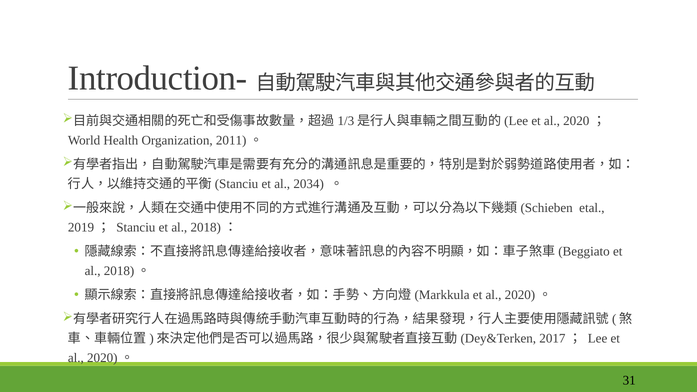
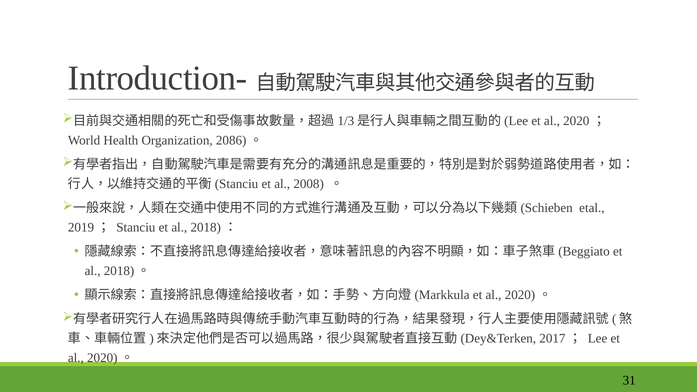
2011: 2011 -> 2086
2034: 2034 -> 2008
